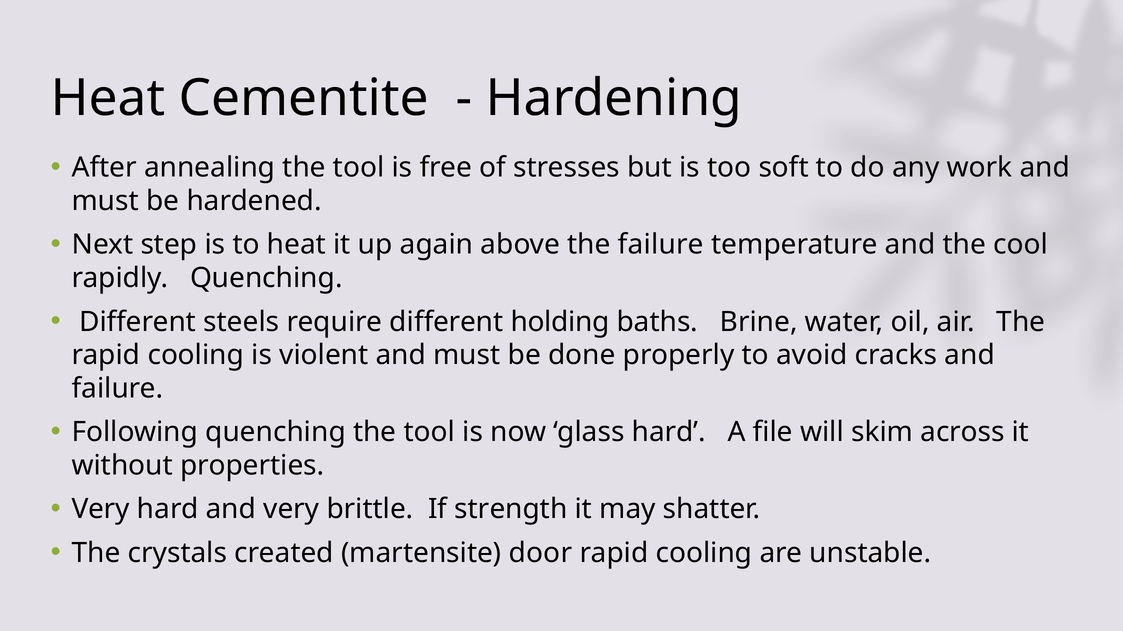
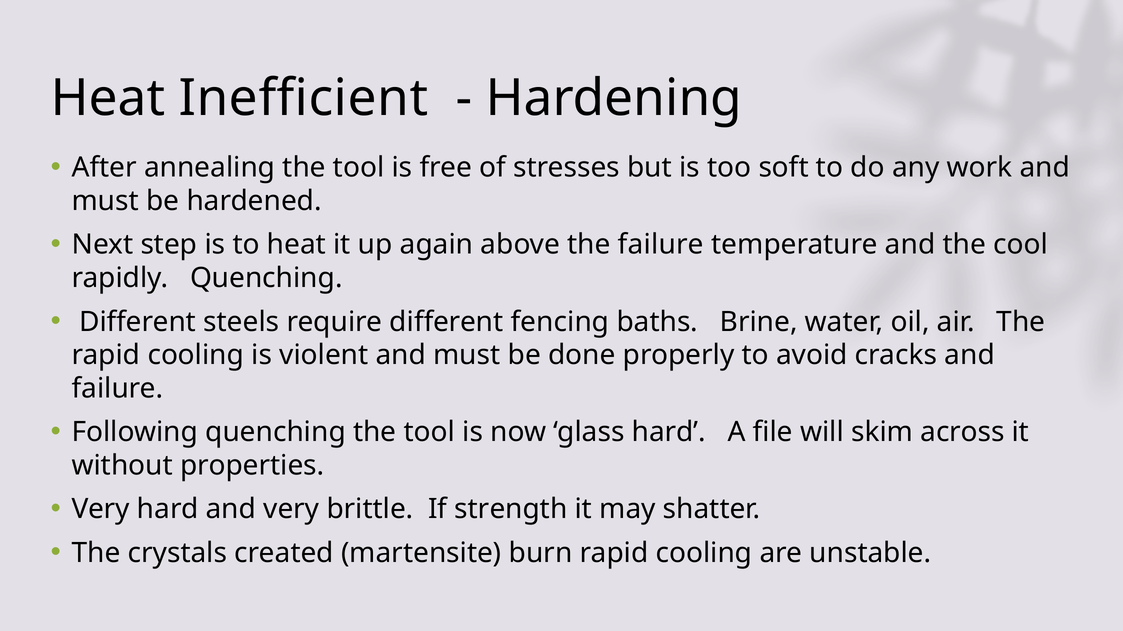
Cementite: Cementite -> Inefficient
holding: holding -> fencing
door: door -> burn
